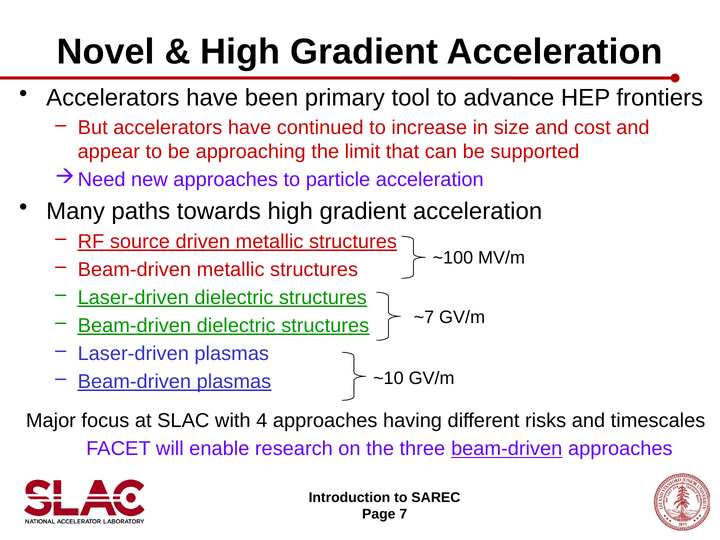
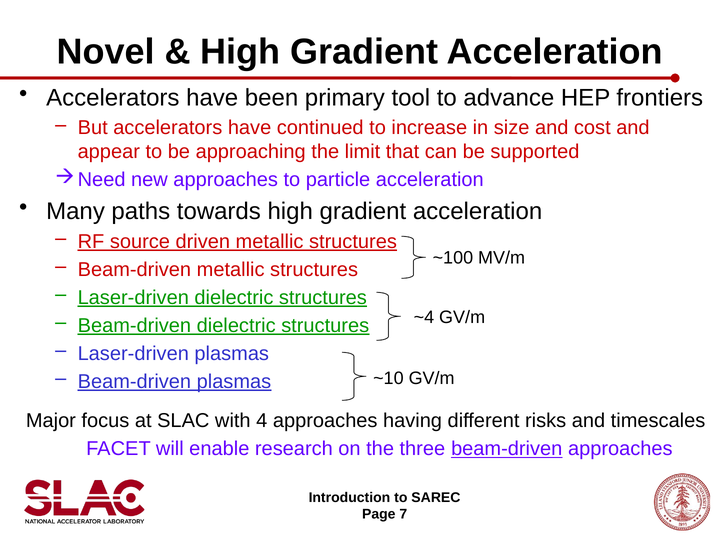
~7: ~7 -> ~4
